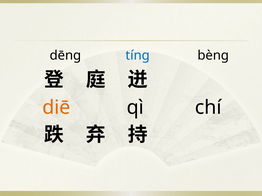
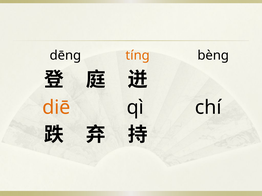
tíng colour: blue -> orange
